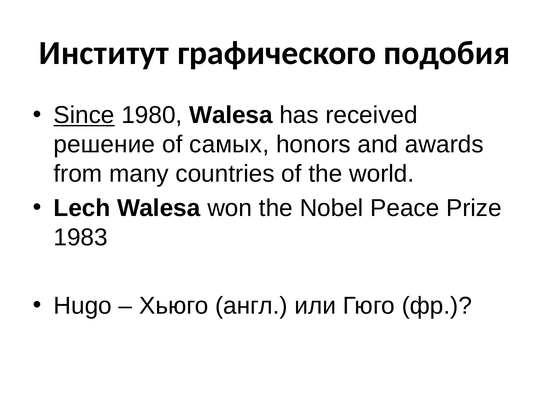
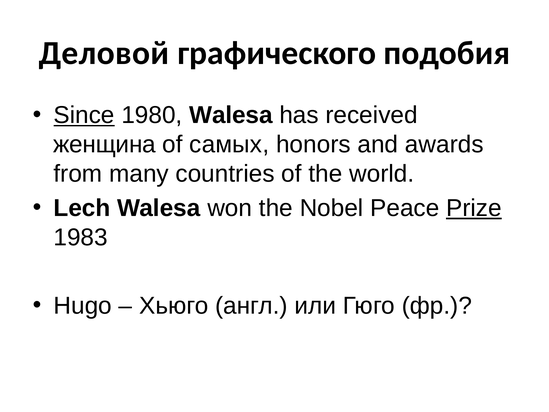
Институт: Институт -> Деловой
решение: решение -> женщина
Prize underline: none -> present
